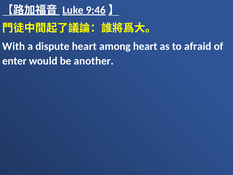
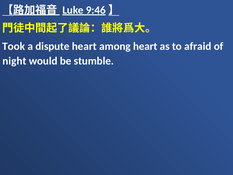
With: With -> Took
enter: enter -> night
another: another -> stumble
